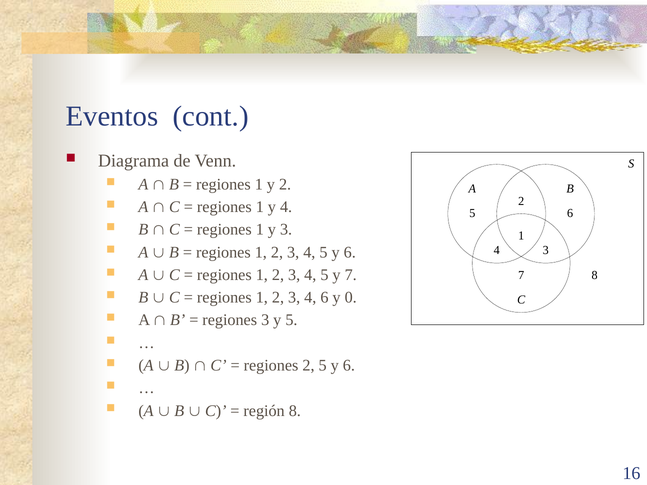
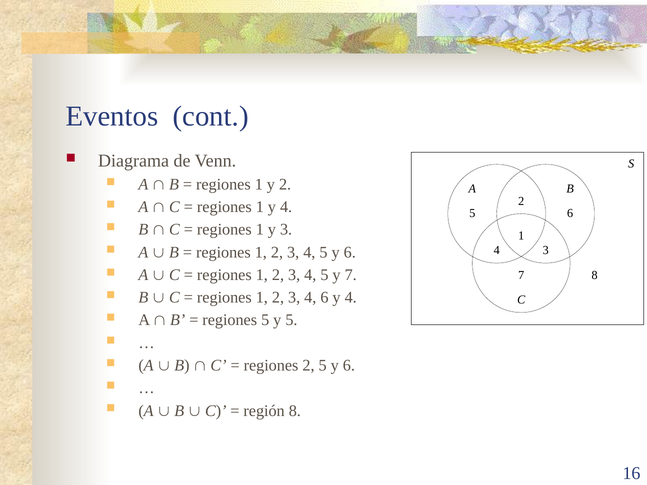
6 y 0: 0 -> 4
regiones 3: 3 -> 5
